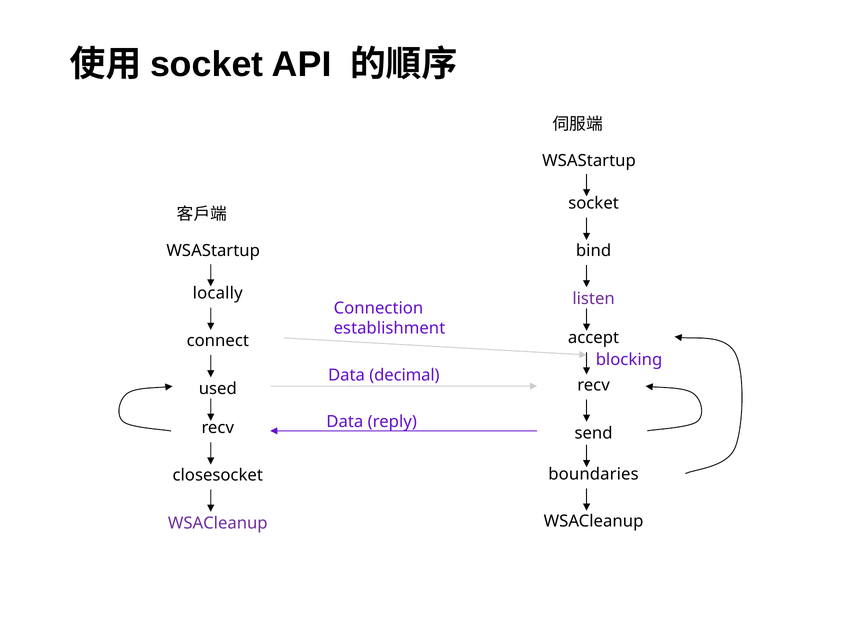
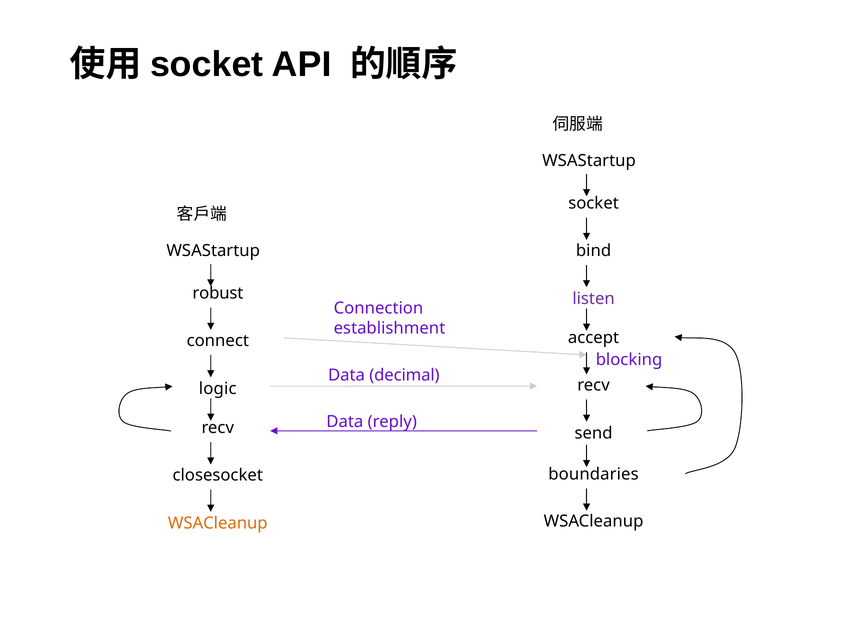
locally: locally -> robust
used: used -> logic
WSACleanup at (218, 523) colour: purple -> orange
